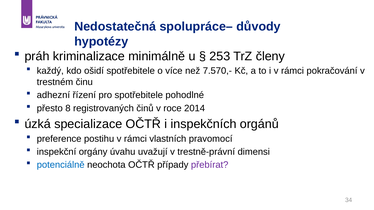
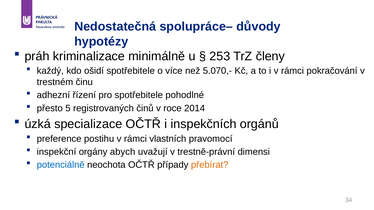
7.570,-: 7.570,- -> 5.070,-
8: 8 -> 5
úvahu: úvahu -> abych
přebírat colour: purple -> orange
